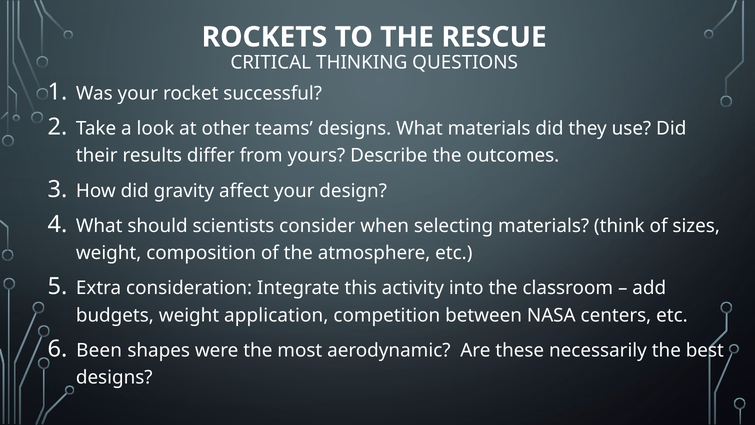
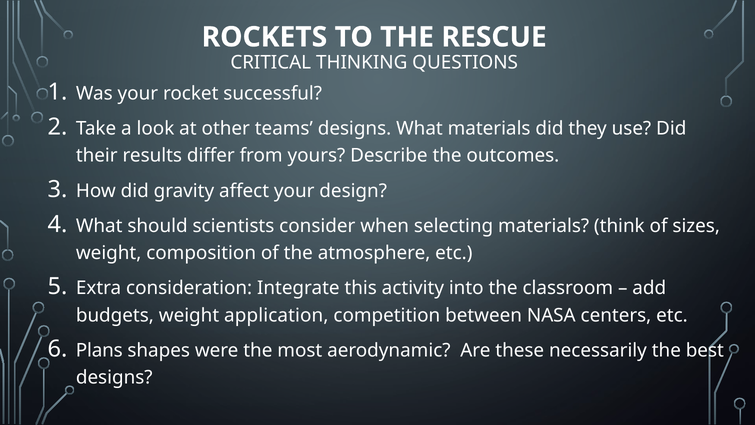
Been: Been -> Plans
